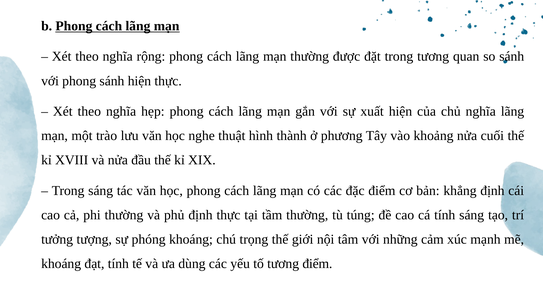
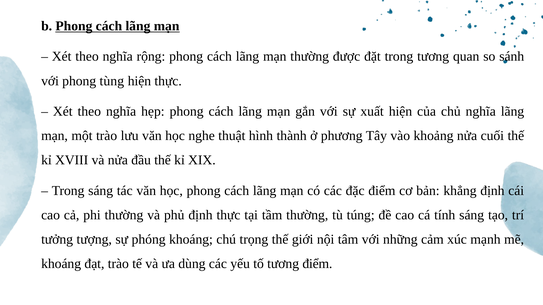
phong sánh: sánh -> tùng
đạt tính: tính -> trào
